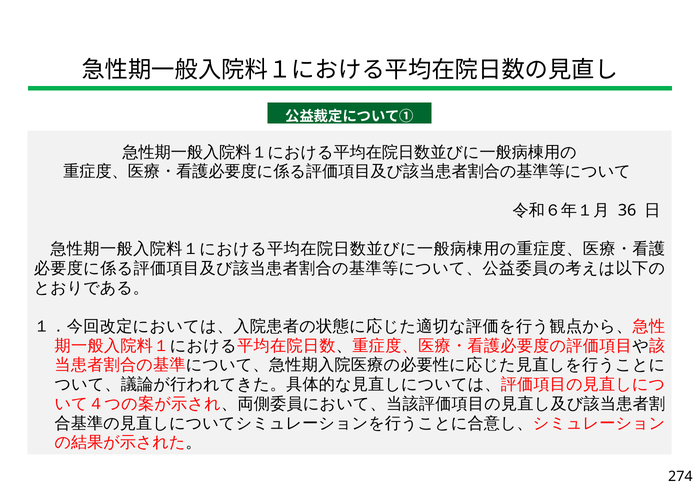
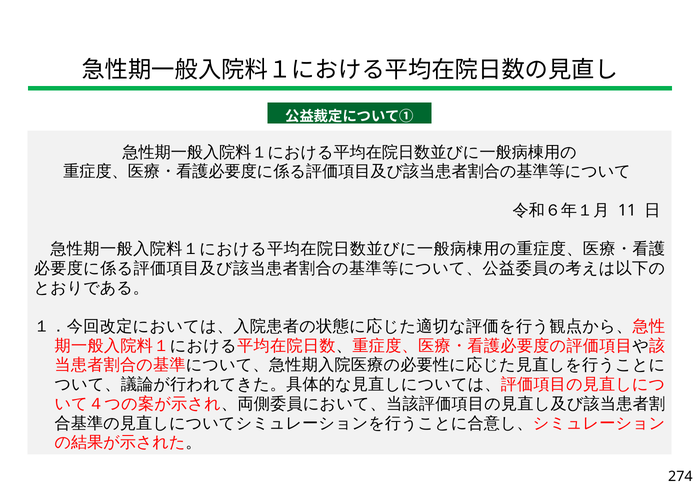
36: 36 -> 11
